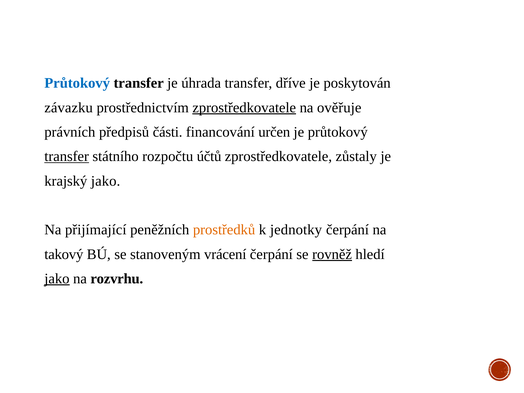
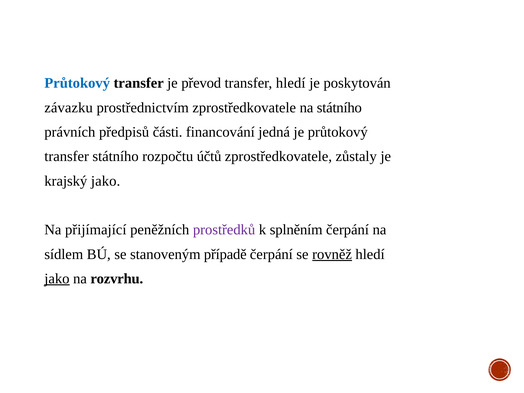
úhrada: úhrada -> převod
transfer dříve: dříve -> hledí
zprostředkovatele at (244, 108) underline: present -> none
na ověřuje: ověřuje -> státního
určen: určen -> jedná
transfer at (67, 156) underline: present -> none
prostředků colour: orange -> purple
jednotky: jednotky -> splněním
takový: takový -> sídlem
vrácení: vrácení -> případě
